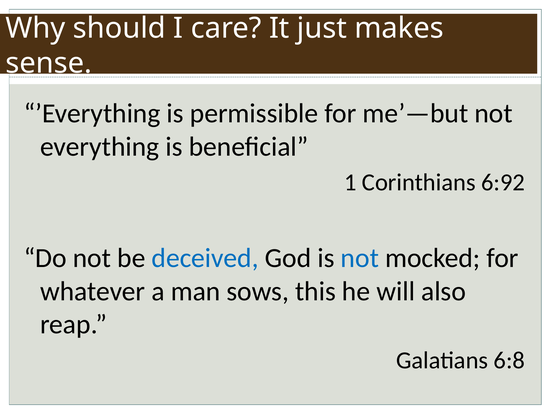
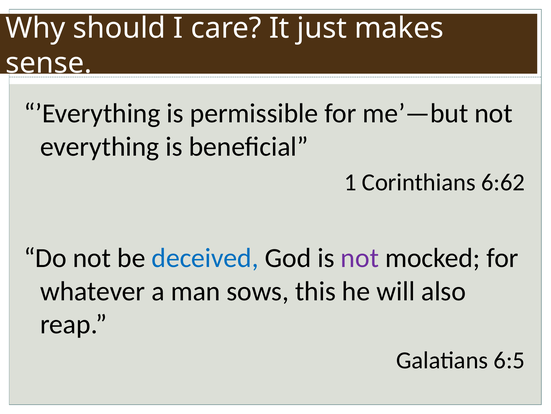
6:92: 6:92 -> 6:62
not at (360, 258) colour: blue -> purple
6:8: 6:8 -> 6:5
